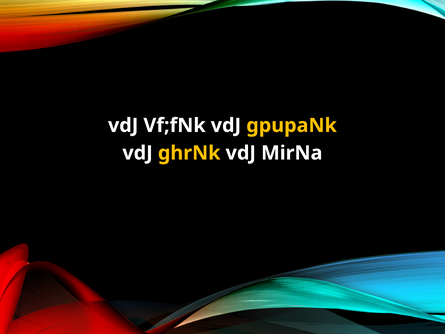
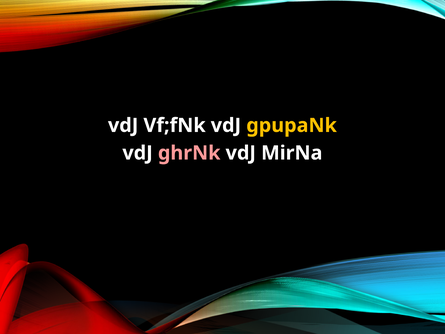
ghrNk colour: yellow -> pink
